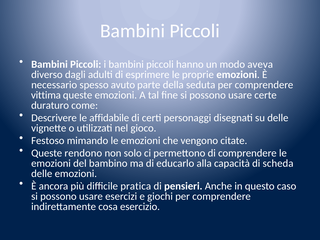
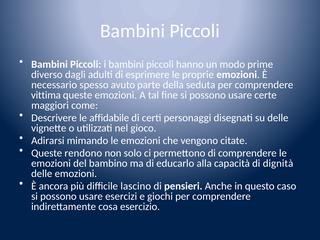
aveva: aveva -> prime
duraturo: duraturo -> maggiori
Festoso: Festoso -> Adirarsi
scheda: scheda -> dignità
pratica: pratica -> lascino
